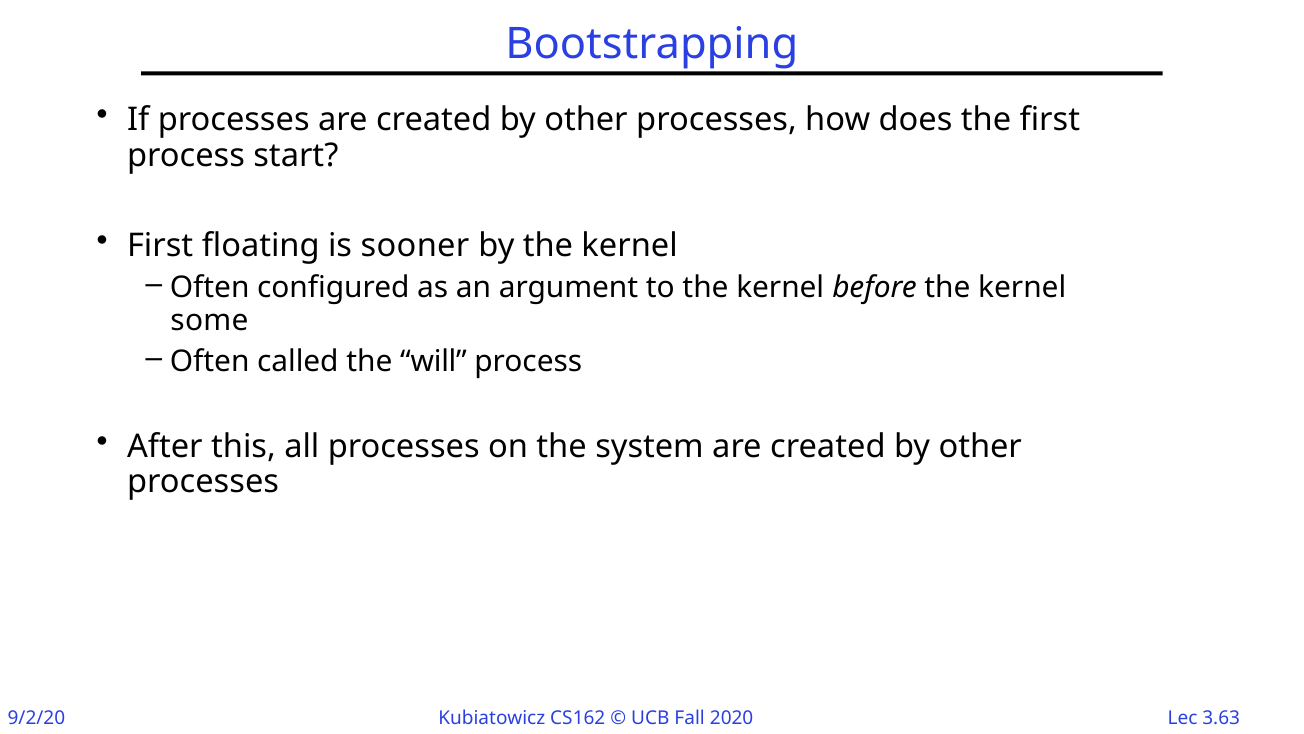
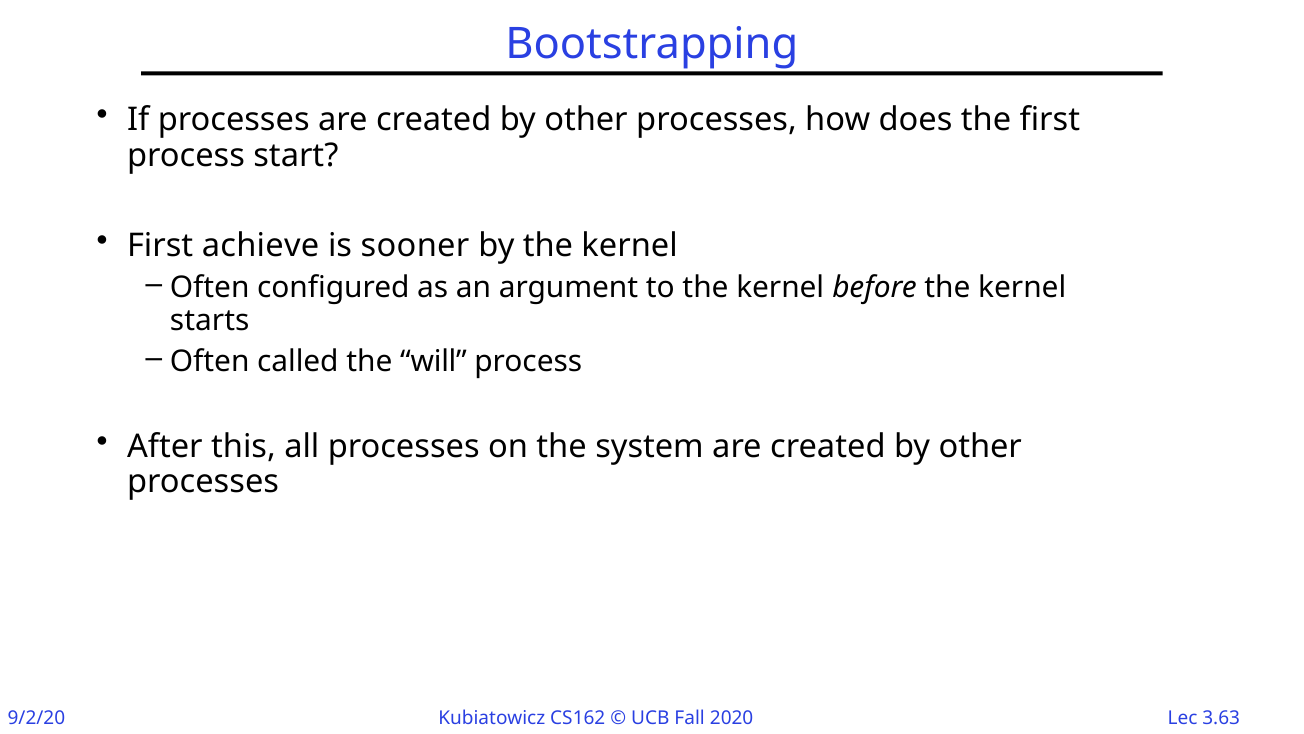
floating: floating -> achieve
some: some -> starts
